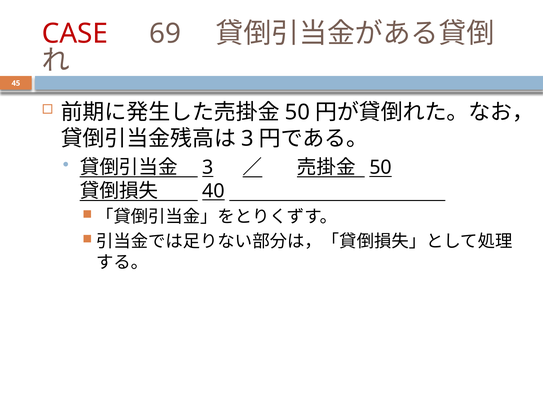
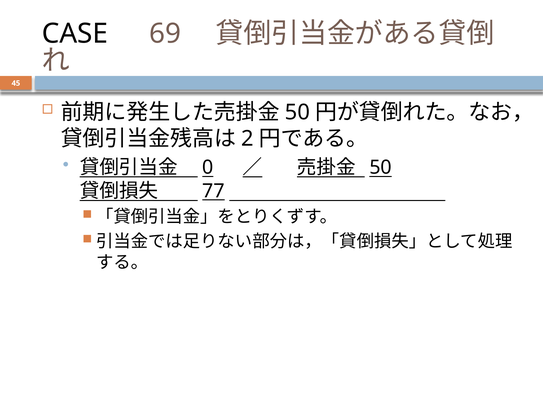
CASE colour: red -> black
3 at (247, 139): 3 -> 2
3 at (208, 168): 3 -> 0
40: 40 -> 77
